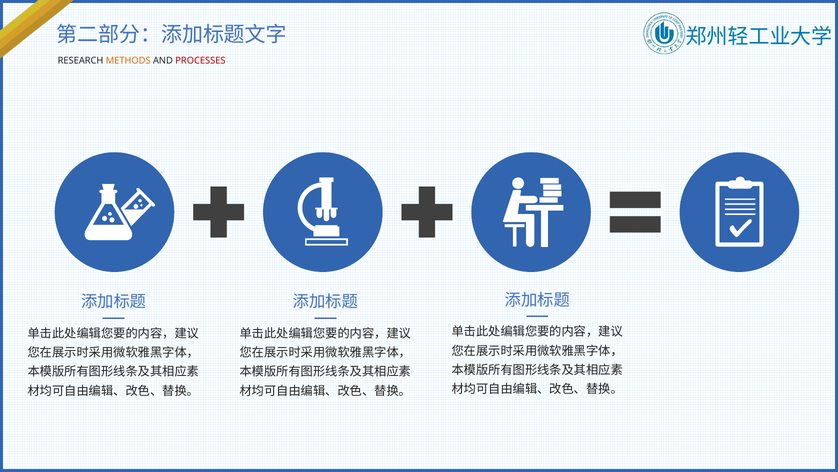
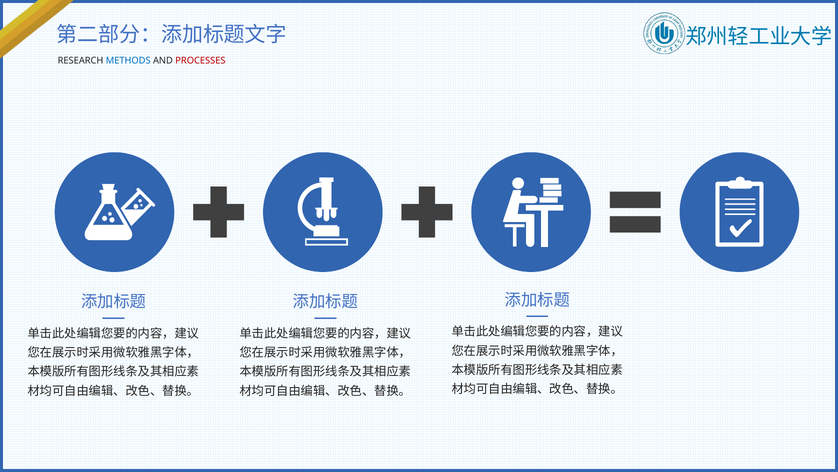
METHODS colour: orange -> blue
